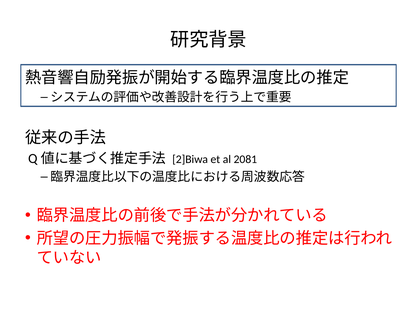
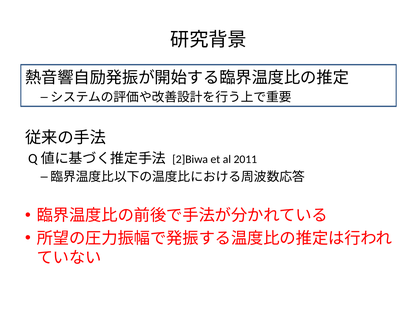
2081: 2081 -> 2011
